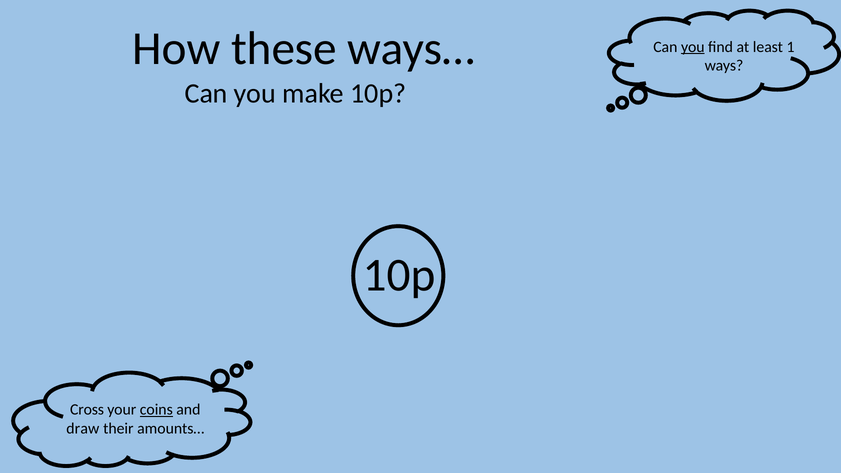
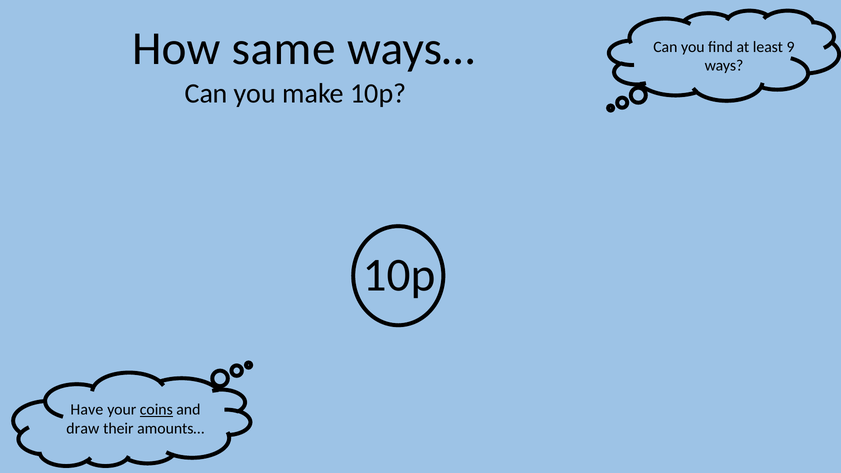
these: these -> same
you at (693, 47) underline: present -> none
1: 1 -> 9
Cross: Cross -> Have
